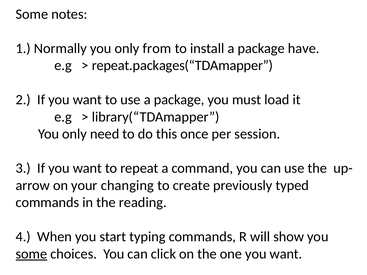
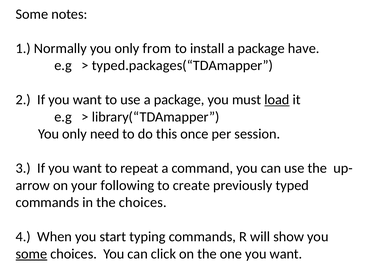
repeat.packages(“TDAmapper: repeat.packages(“TDAmapper -> typed.packages(“TDAmapper
load underline: none -> present
changing: changing -> following
the reading: reading -> choices
